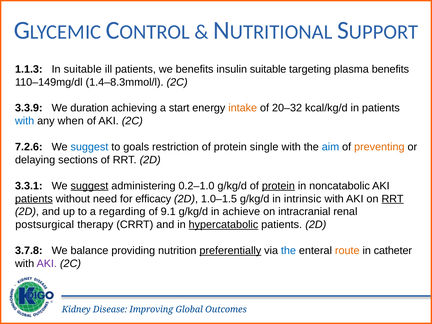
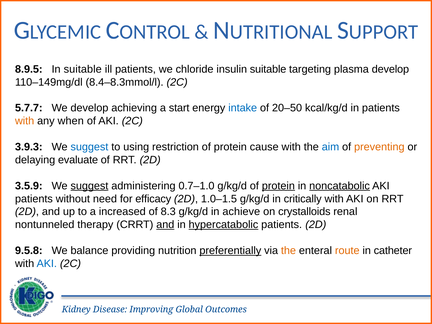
1.1.3: 1.1.3 -> 8.9.5
we benefits: benefits -> chloride
plasma benefits: benefits -> develop
1.4–8.3mmol/l: 1.4–8.3mmol/l -> 8.4–8.3mmol/l
3.3.9: 3.3.9 -> 5.7.7
We duration: duration -> develop
intake colour: orange -> blue
20–32: 20–32 -> 20–50
with at (25, 121) colour: blue -> orange
7.2.6: 7.2.6 -> 3.9.3
goals: goals -> using
single: single -> cause
sections: sections -> evaluate
3.3.1: 3.3.1 -> 3.5.9
0.2–1.0: 0.2–1.0 -> 0.7–1.0
noncatabolic underline: none -> present
patients at (34, 199) underline: present -> none
intrinsic: intrinsic -> critically
RRT at (393, 199) underline: present -> none
regarding: regarding -> increased
9.1: 9.1 -> 8.3
intracranial: intracranial -> crystalloids
postsurgical: postsurgical -> nontunneled
and at (165, 225) underline: none -> present
3.7.8: 3.7.8 -> 9.5.8
the at (288, 251) colour: blue -> orange
AKI at (47, 264) colour: purple -> blue
